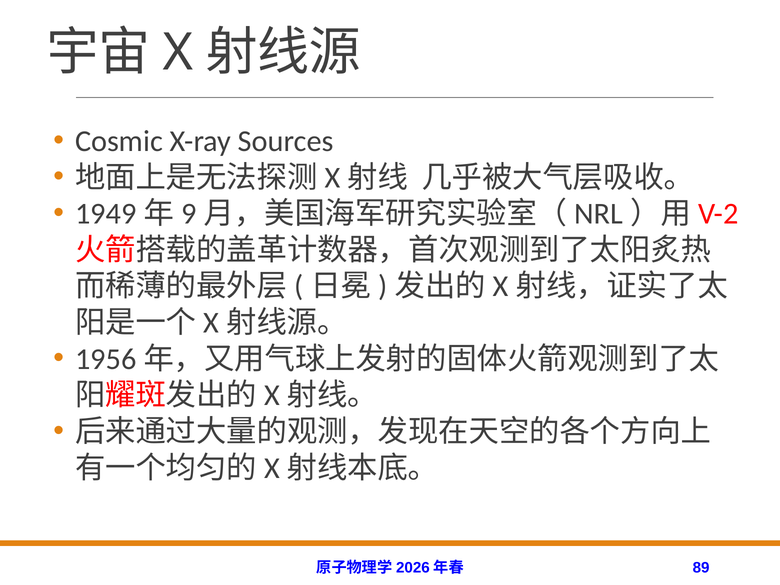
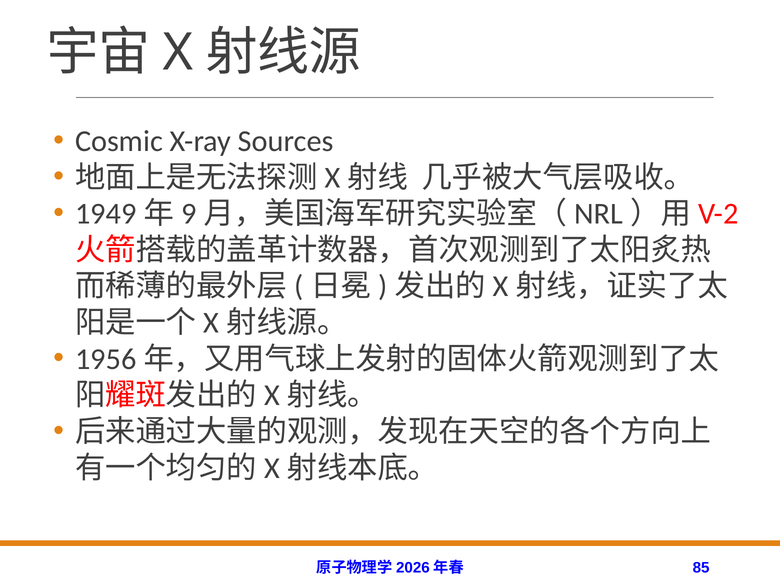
89: 89 -> 85
